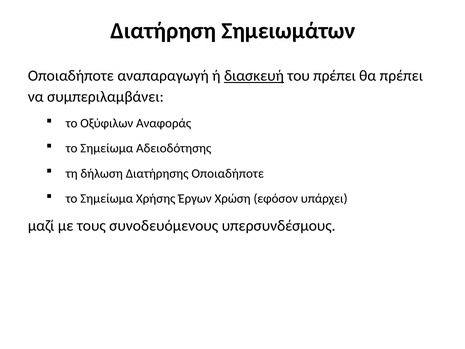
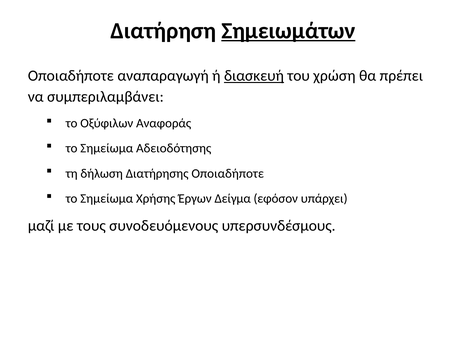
Σημειωμάτων underline: none -> present
του πρέπει: πρέπει -> χρώση
Χρώση: Χρώση -> Δείγμα
